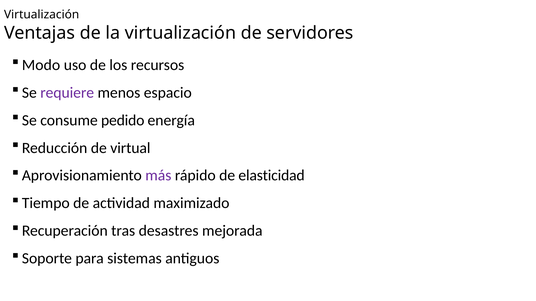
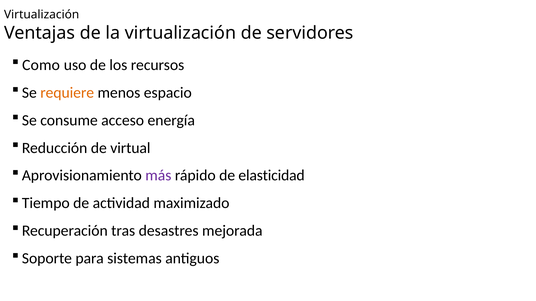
Modo: Modo -> Como
requiere colour: purple -> orange
pedido: pedido -> acceso
